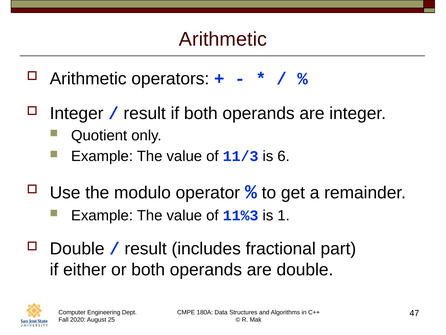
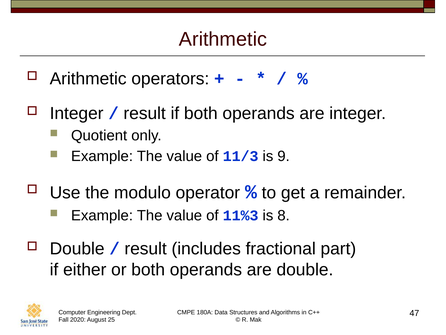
6: 6 -> 9
1: 1 -> 8
